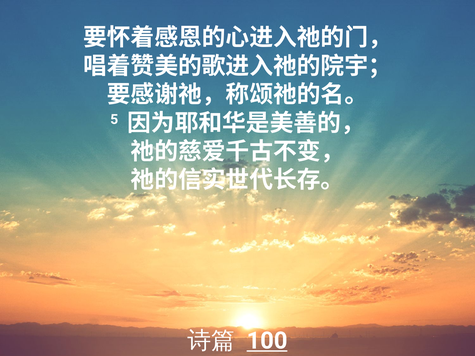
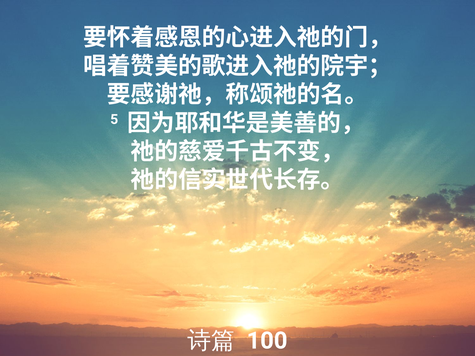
100 underline: present -> none
